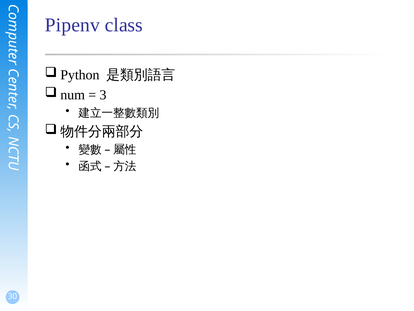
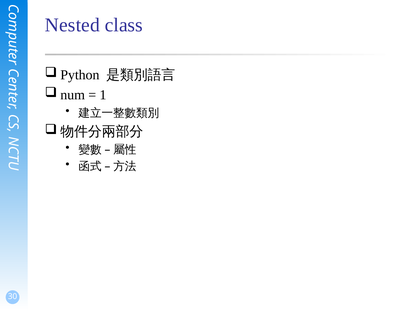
Pipenv: Pipenv -> Nested
3: 3 -> 1
